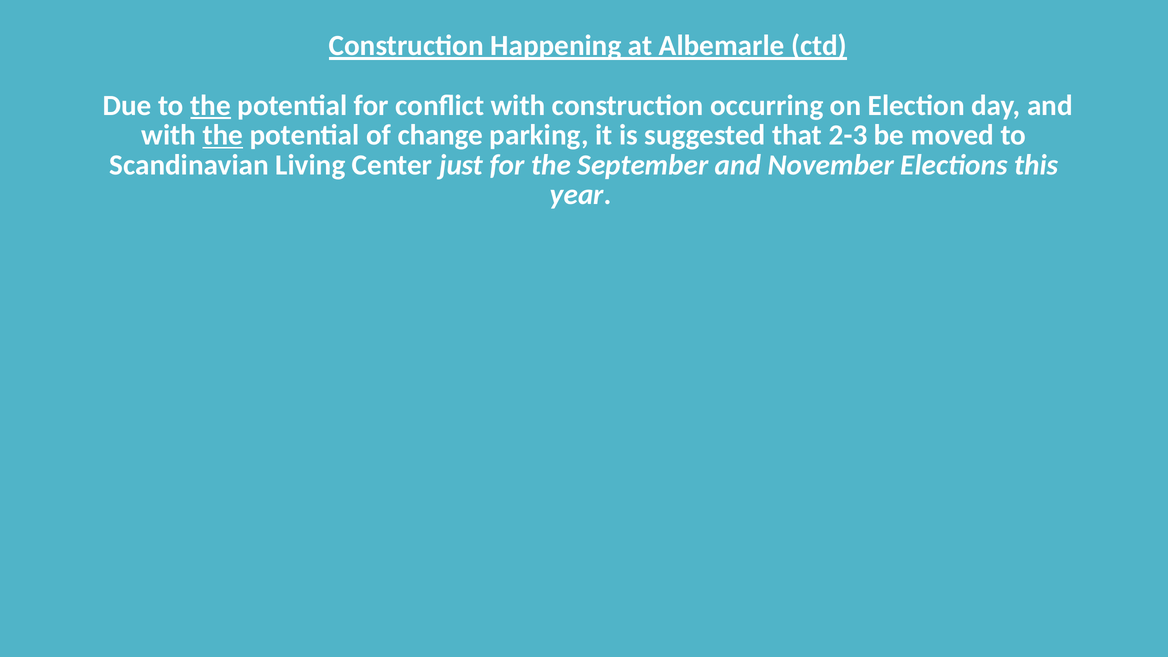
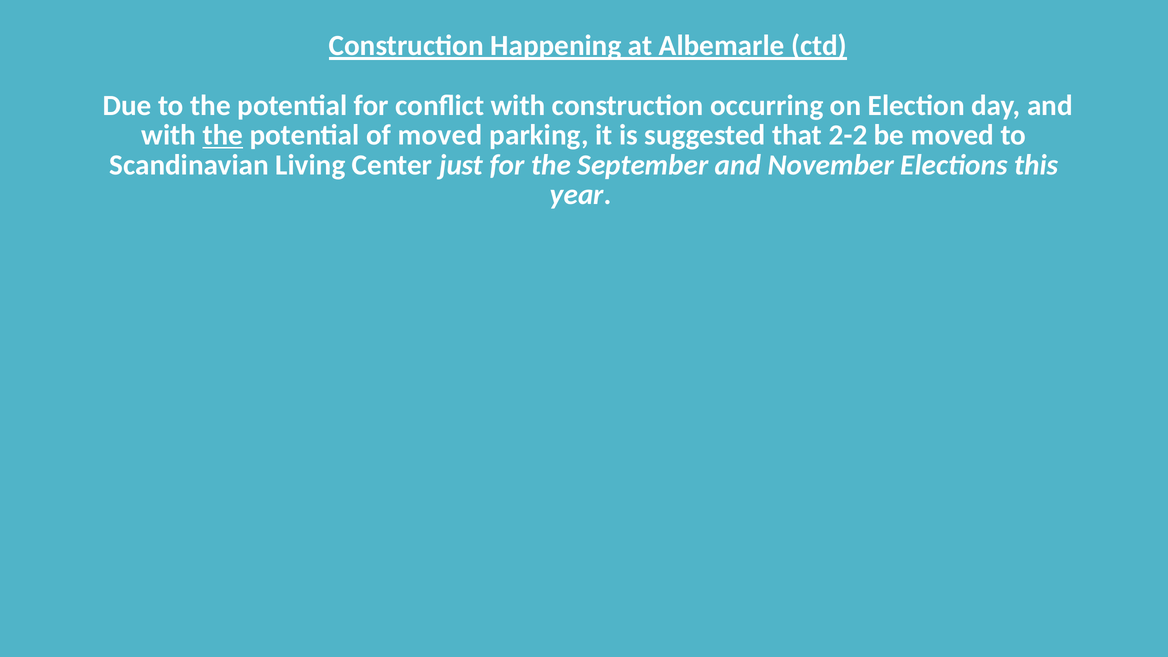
the at (211, 105) underline: present -> none
of change: change -> moved
2-3: 2-3 -> 2-2
